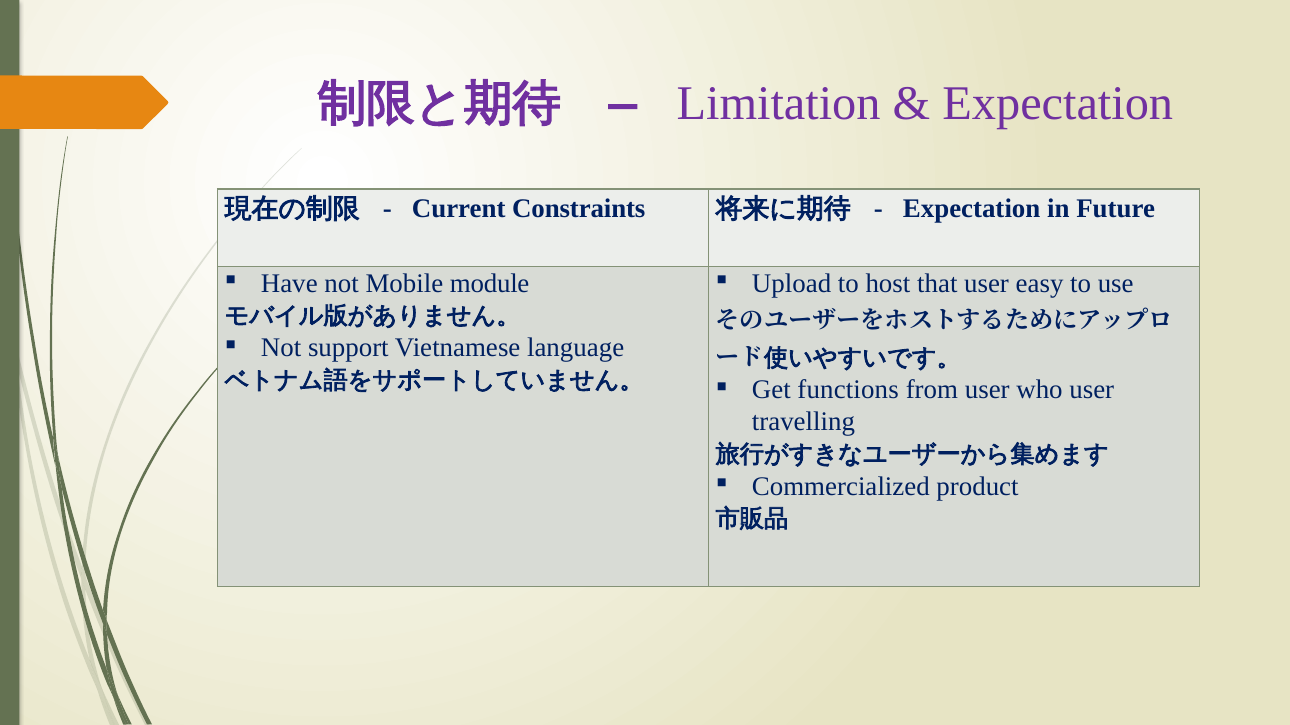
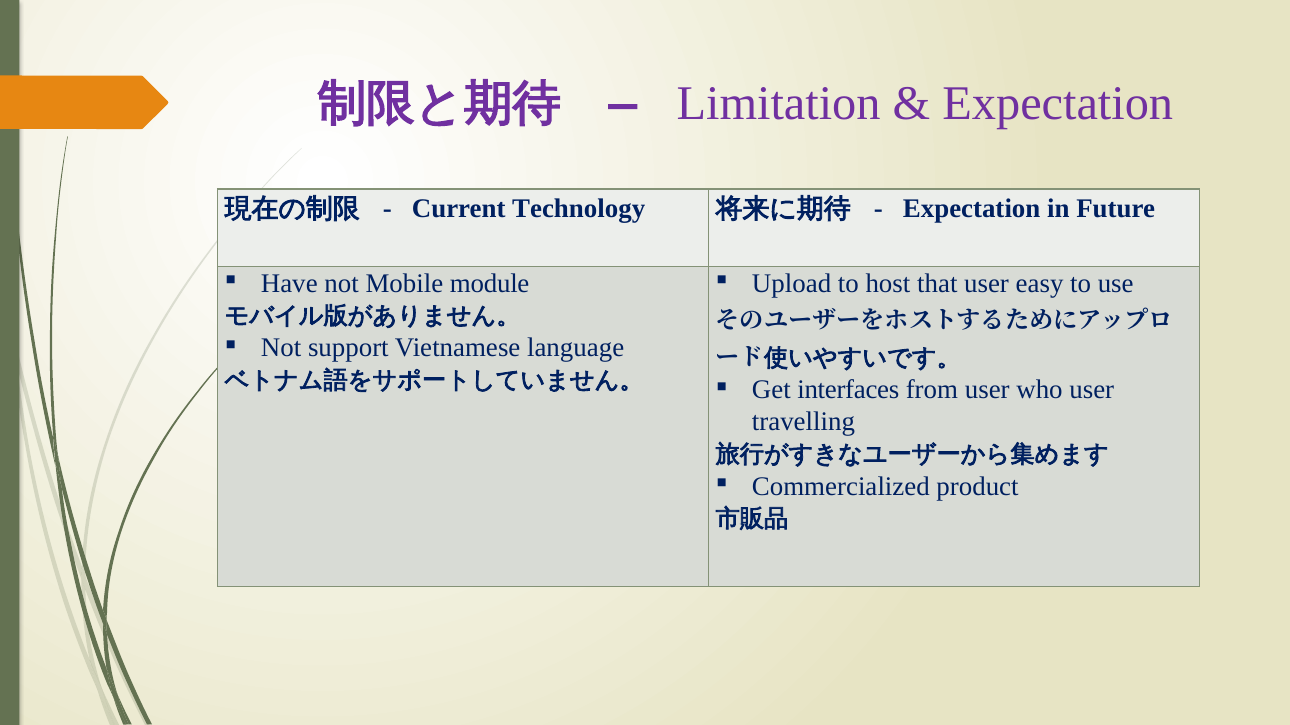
Constraints: Constraints -> Technology
functions: functions -> interfaces
